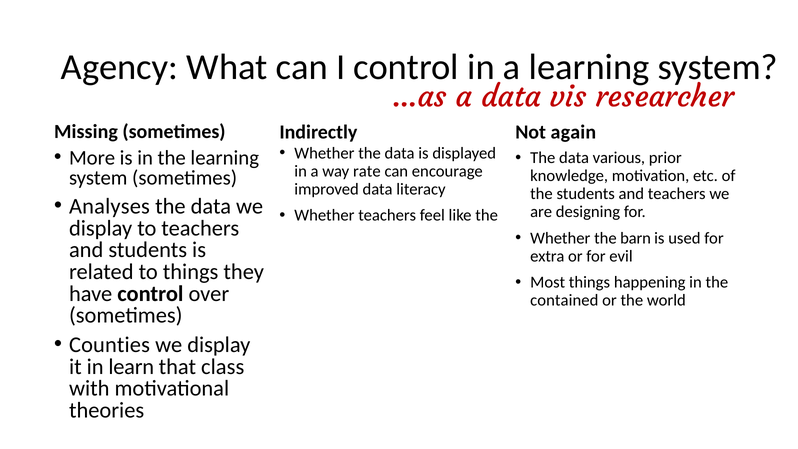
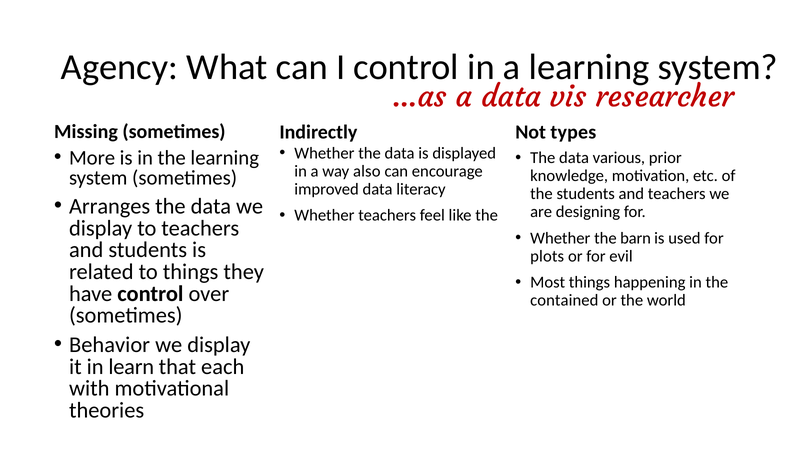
again: again -> types
rate: rate -> also
Analyses: Analyses -> Arranges
extra: extra -> plots
Counties: Counties -> Behavior
class: class -> each
